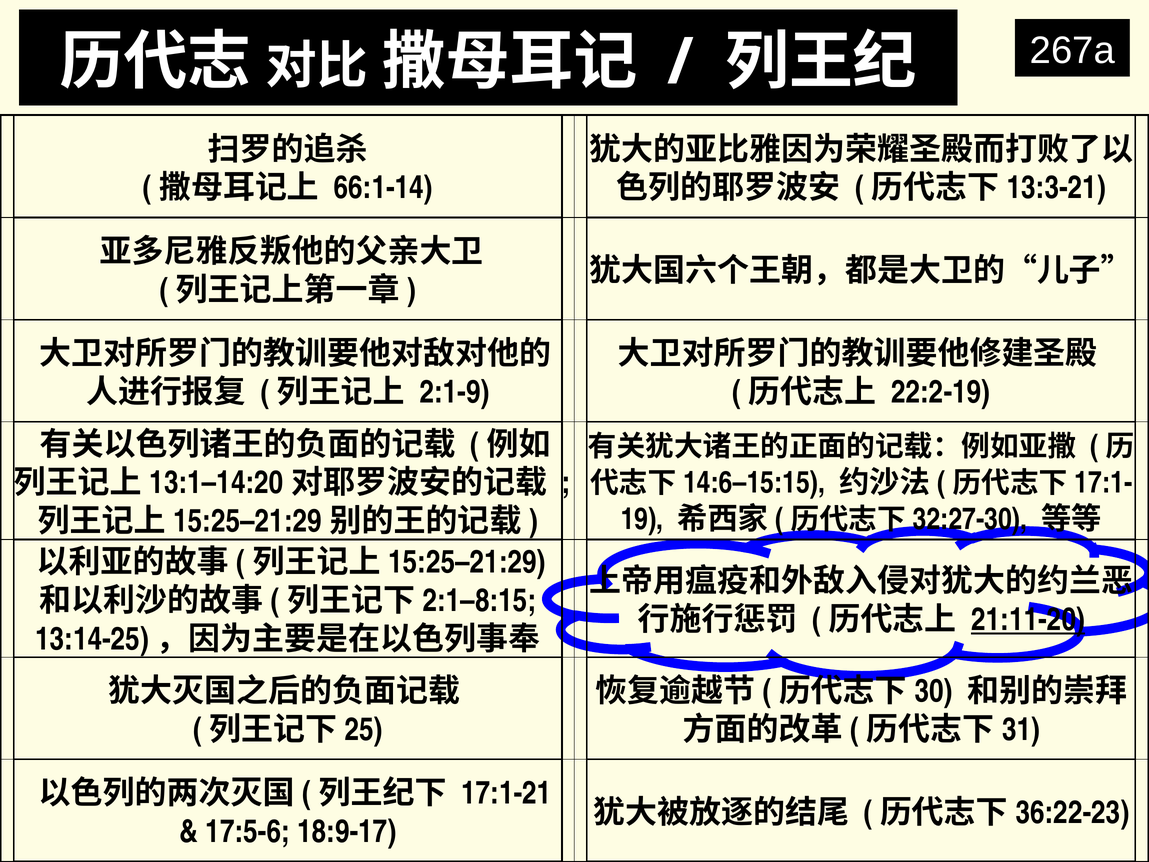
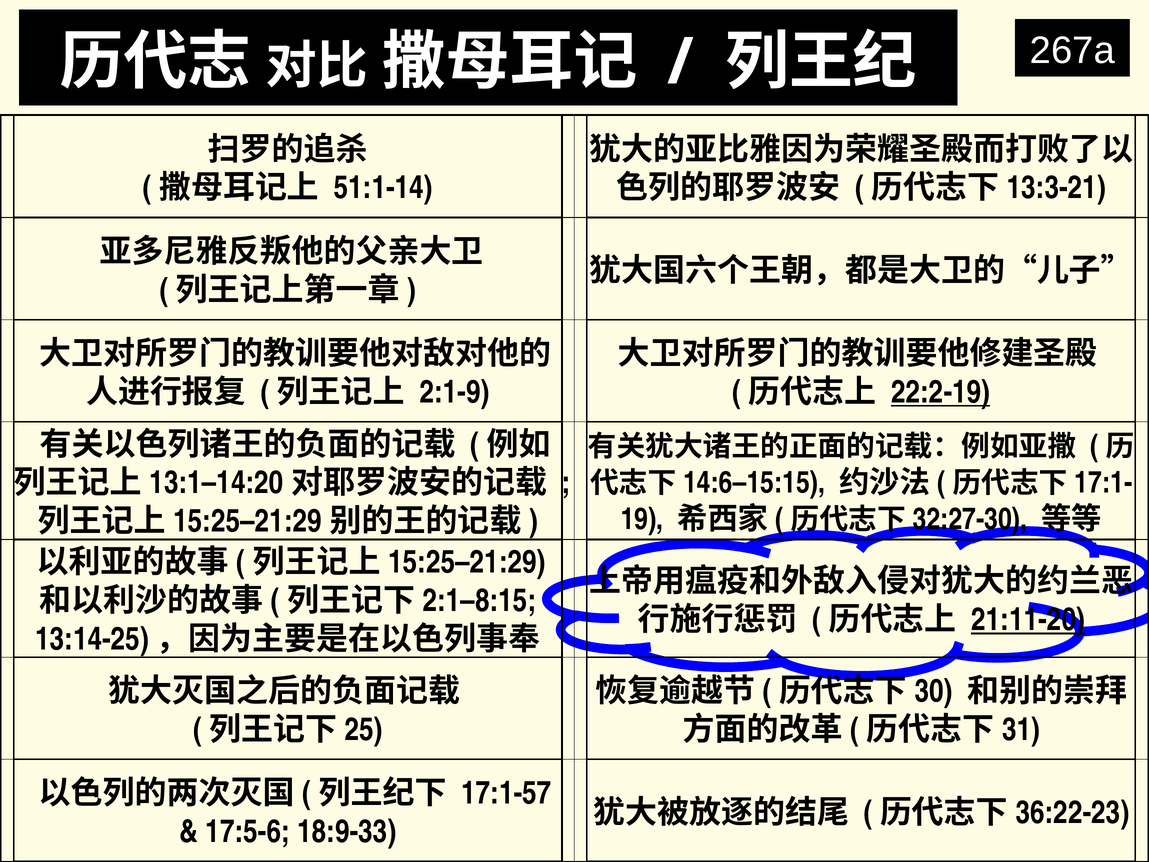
66:1-14: 66:1-14 -> 51:1-14
22:2-19 underline: none -> present
17:1-21: 17:1-21 -> 17:1-57
18:9-17: 18:9-17 -> 18:9-33
